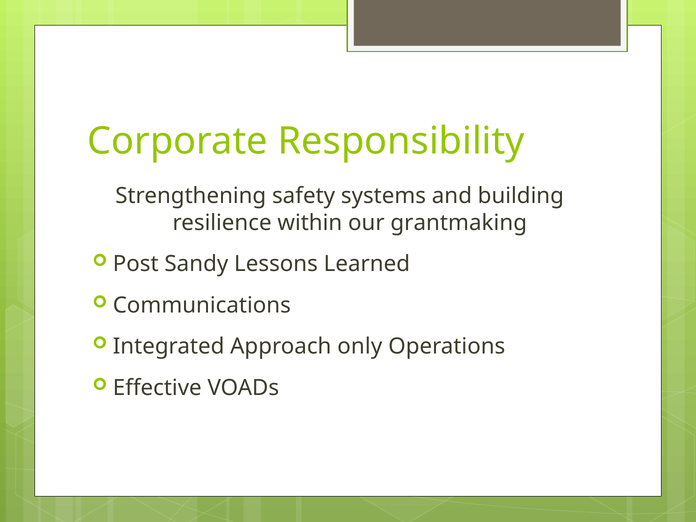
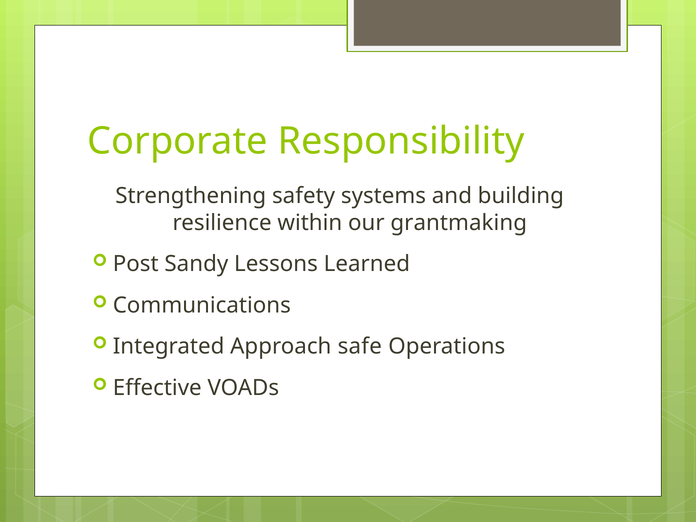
only: only -> safe
